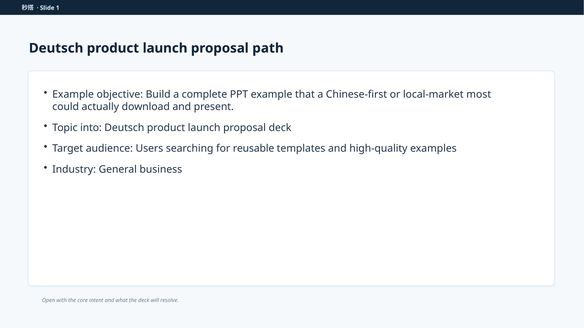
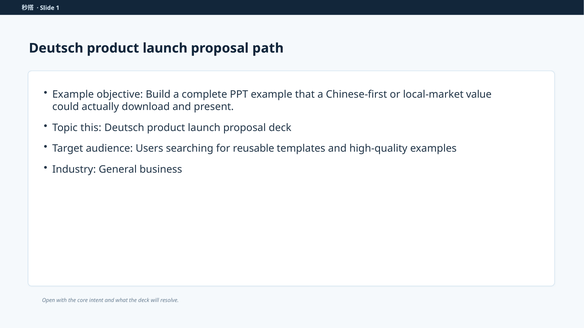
most: most -> value
into: into -> this
